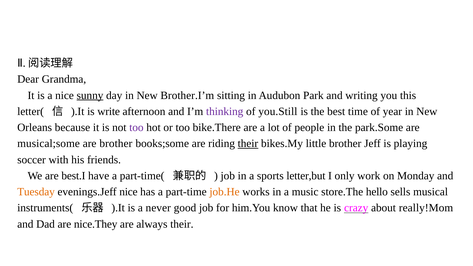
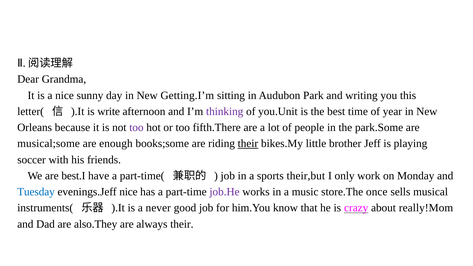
sunny underline: present -> none
Brother.I’m: Brother.I’m -> Getting.I’m
you.Still: you.Still -> you.Unit
bike.There: bike.There -> fifth.There
are brother: brother -> enough
letter,but: letter,but -> their,but
Tuesday colour: orange -> blue
job.He colour: orange -> purple
hello: hello -> once
nice.They: nice.They -> also.They
